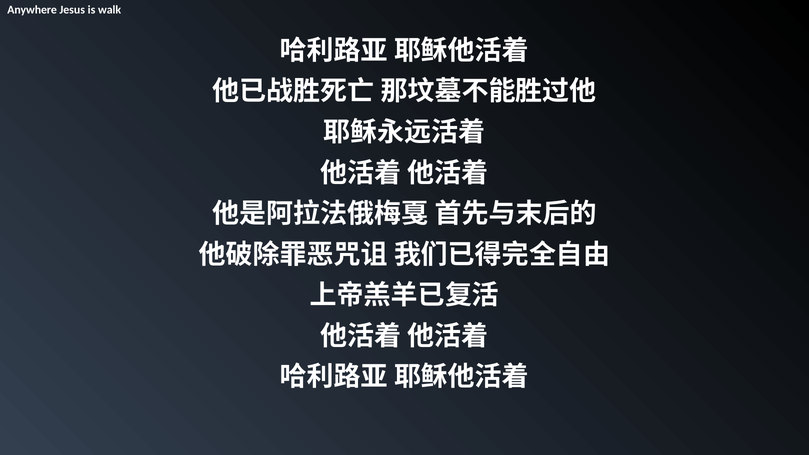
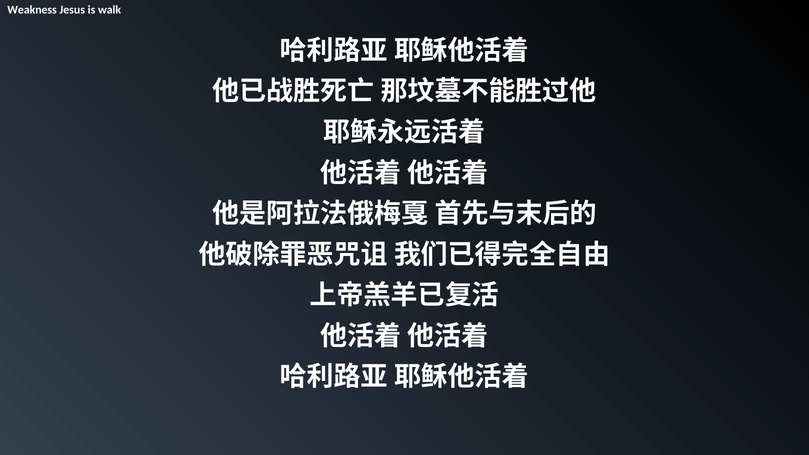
Anywhere: Anywhere -> Weakness
